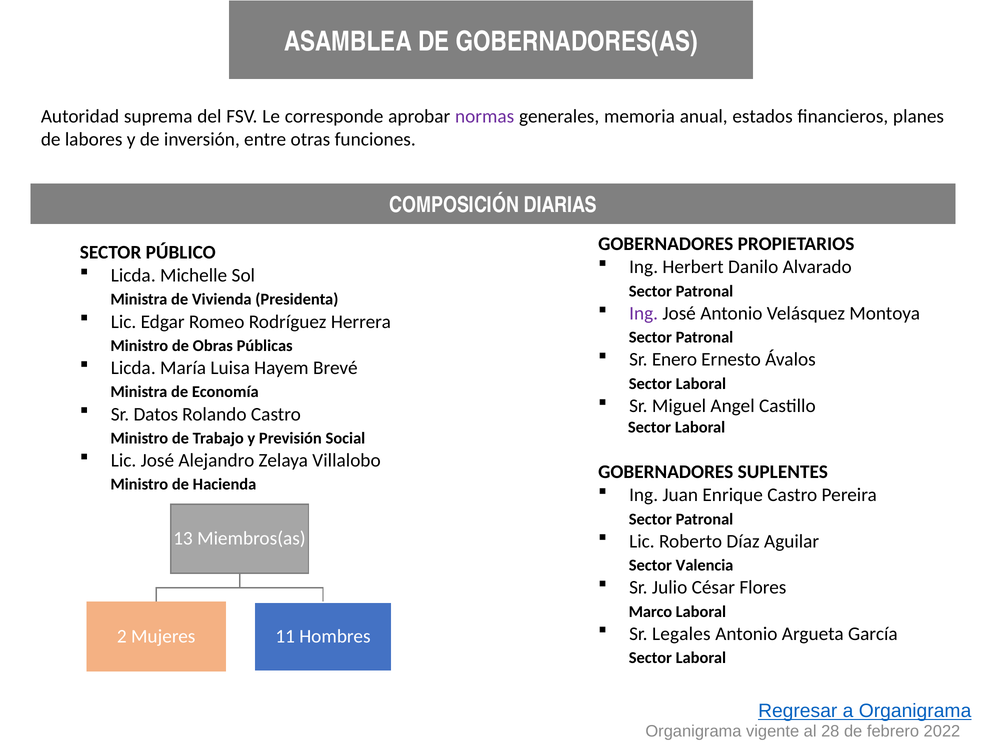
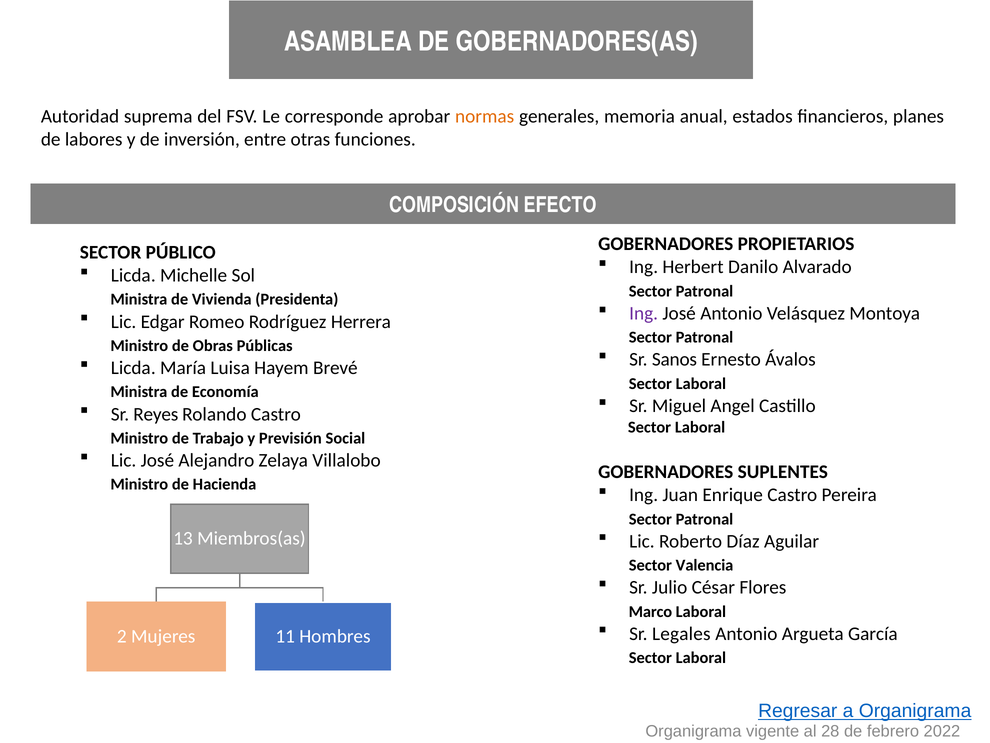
normas colour: purple -> orange
DIARIAS: DIARIAS -> EFECTO
Enero: Enero -> Sanos
Datos: Datos -> Reyes
